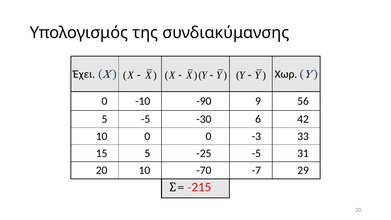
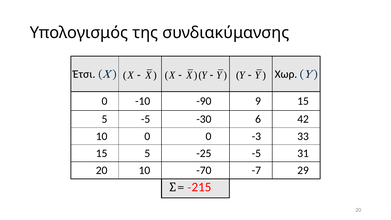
Έχει: Έχει -> Έτσι
9 56: 56 -> 15
